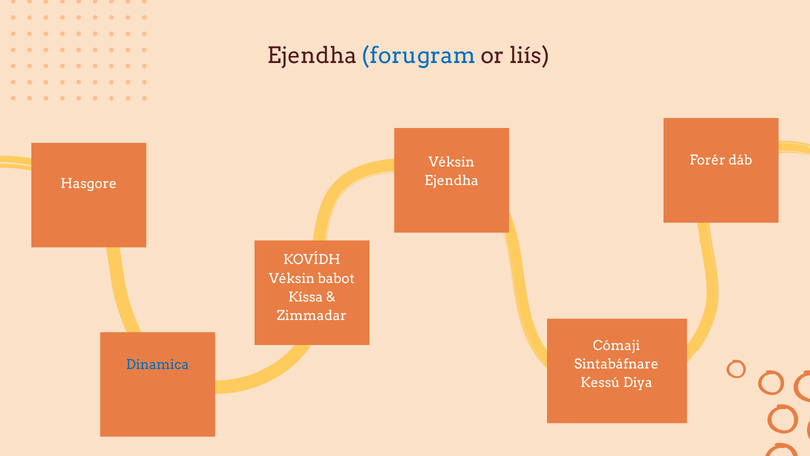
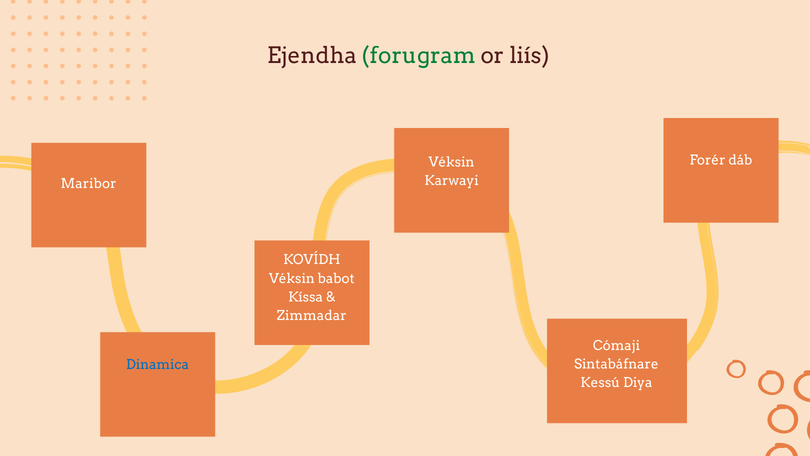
forugram colour: blue -> green
Ejendha at (451, 181): Ejendha -> Karwayi
Hasgore: Hasgore -> Maribor
